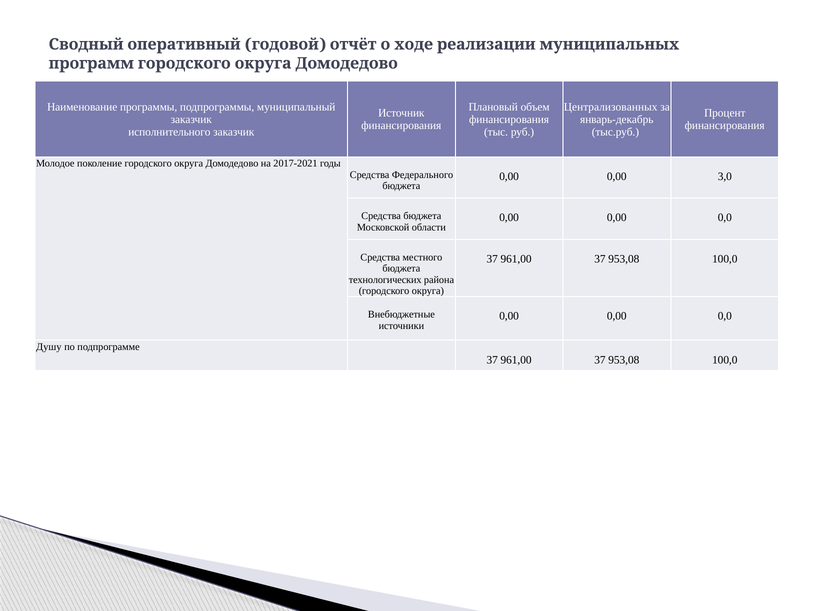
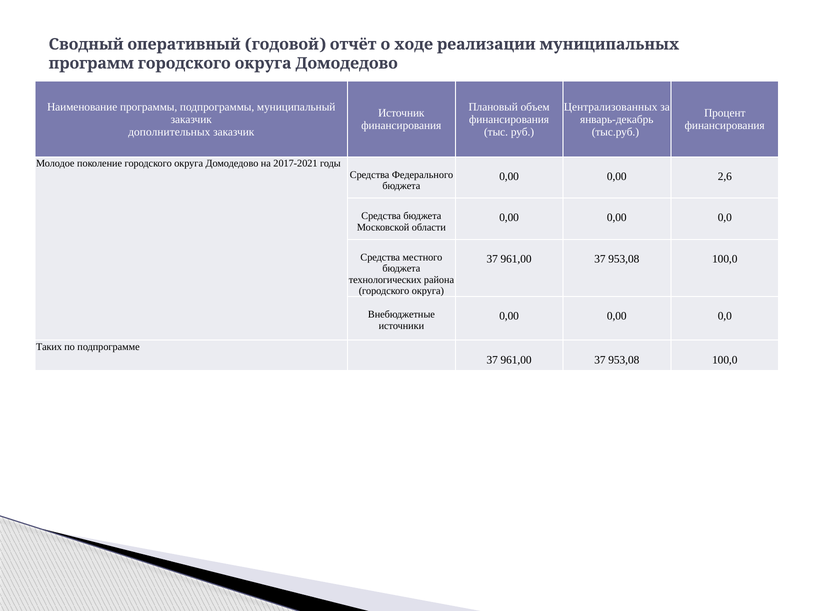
исполнительного: исполнительного -> дополнительных
3,0: 3,0 -> 2,6
Душу: Душу -> Таких
